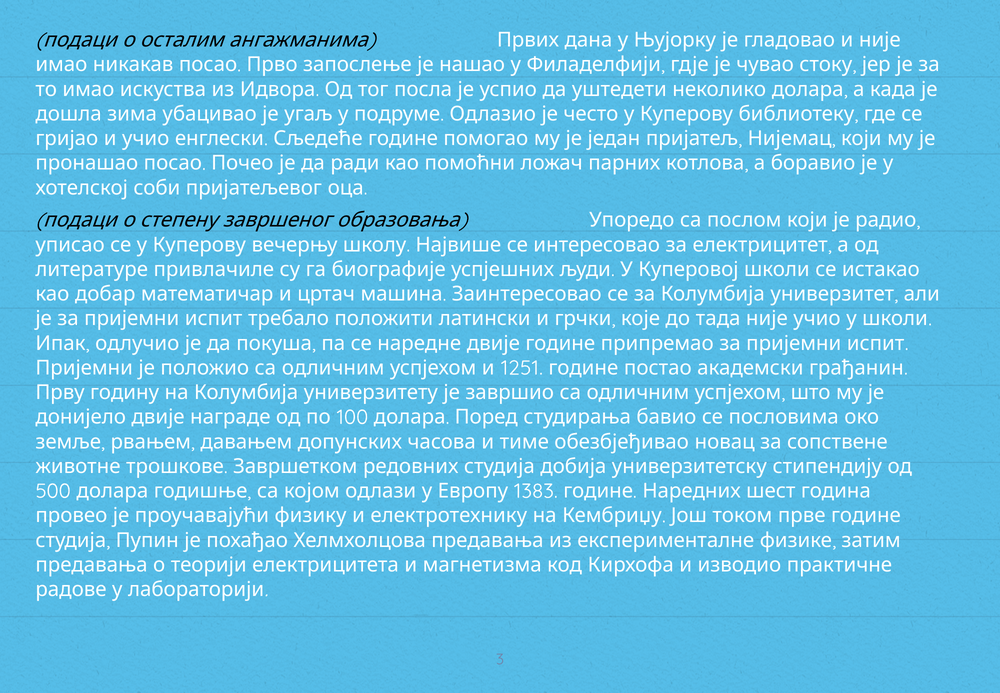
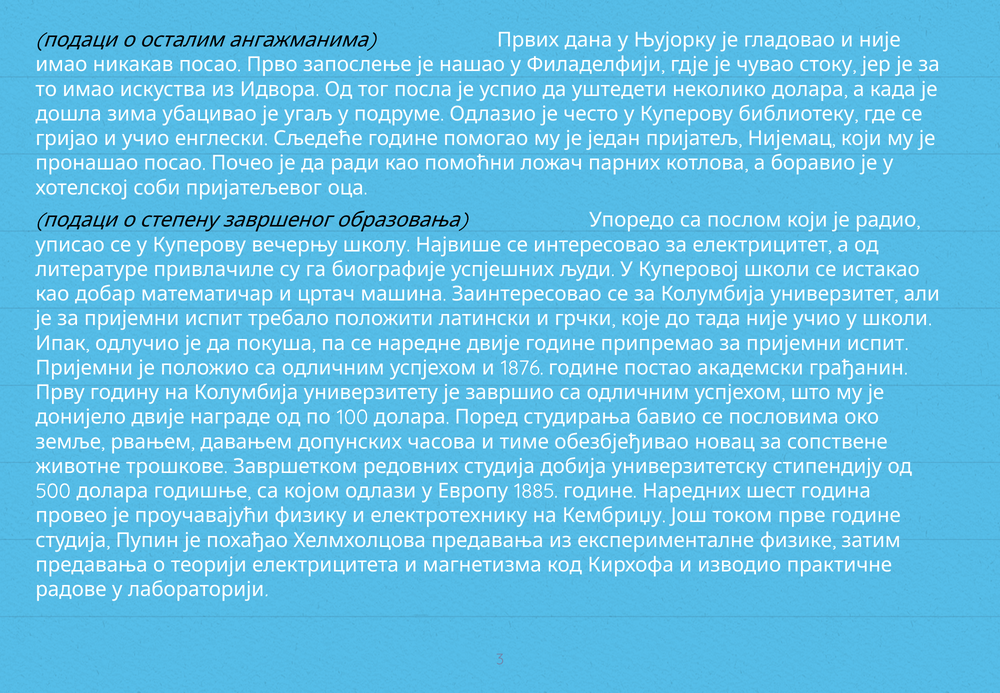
1251: 1251 -> 1876
1383: 1383 -> 1885
